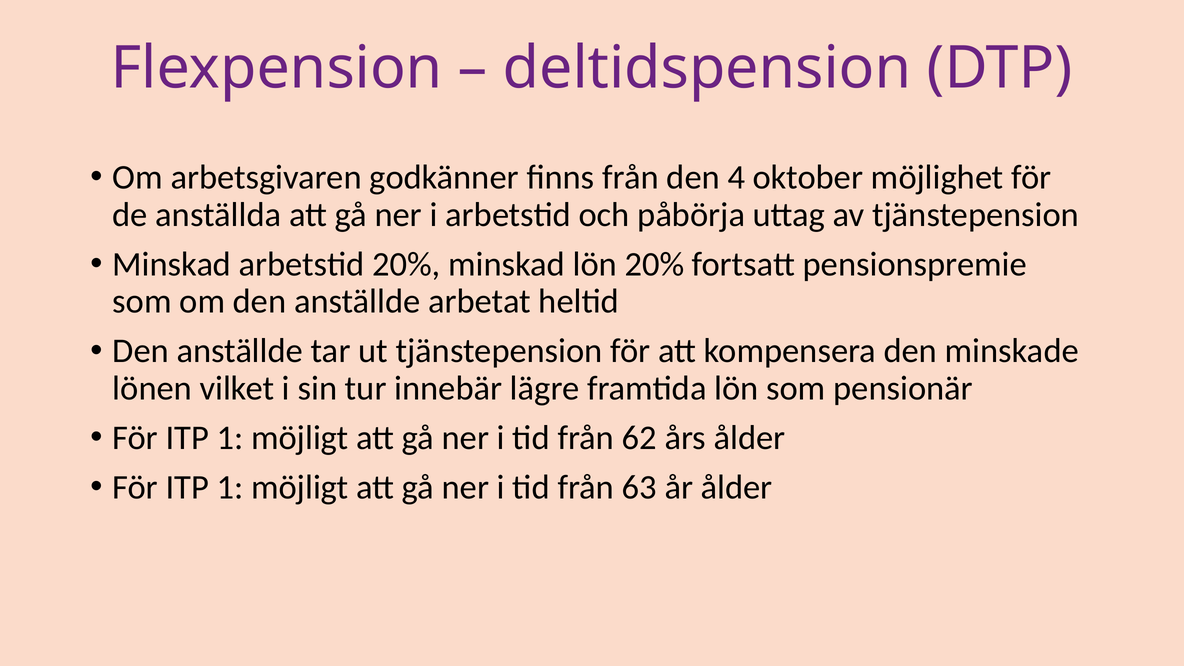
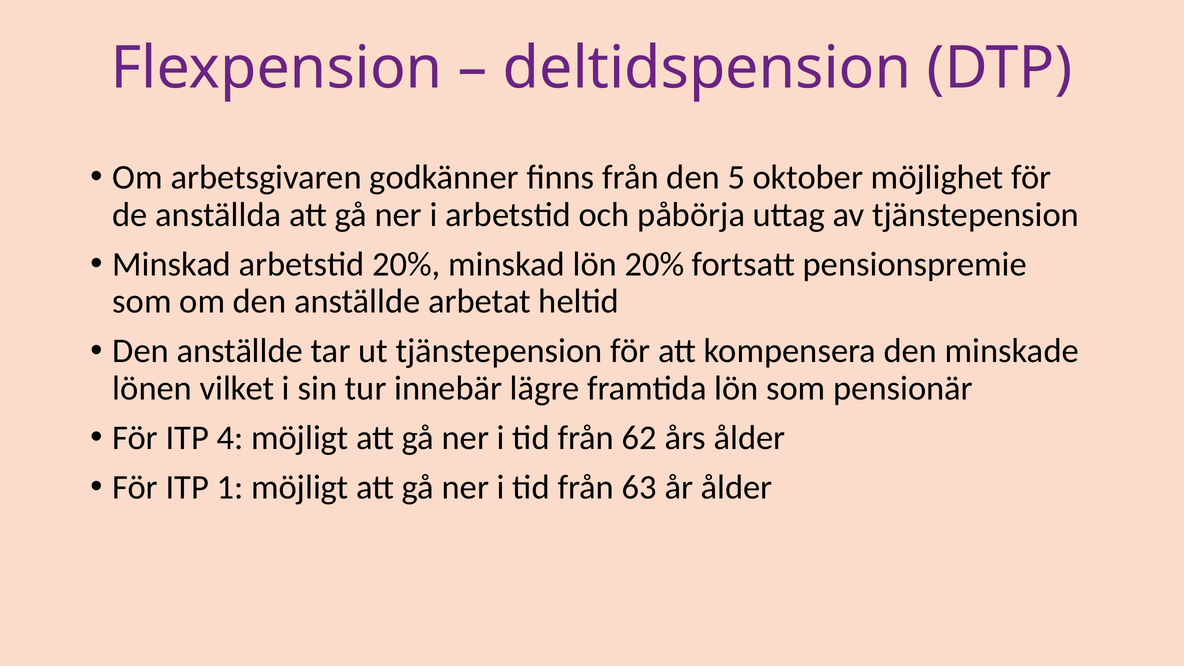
4: 4 -> 5
1 at (230, 438): 1 -> 4
